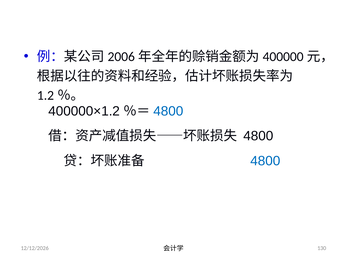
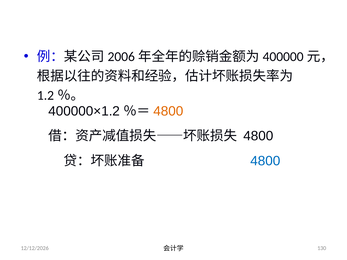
4800 at (168, 111) colour: blue -> orange
